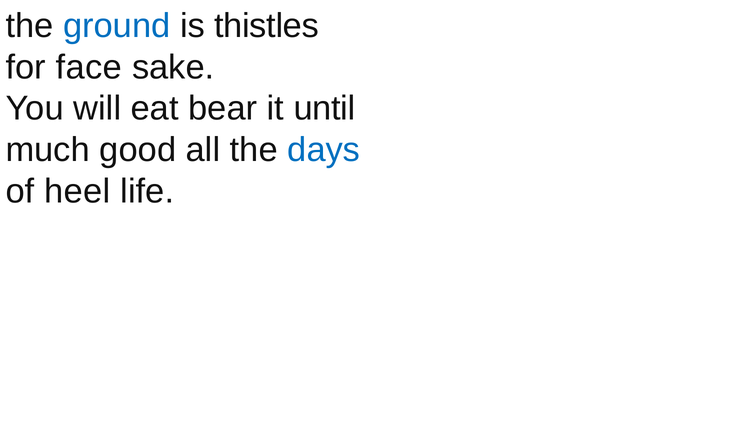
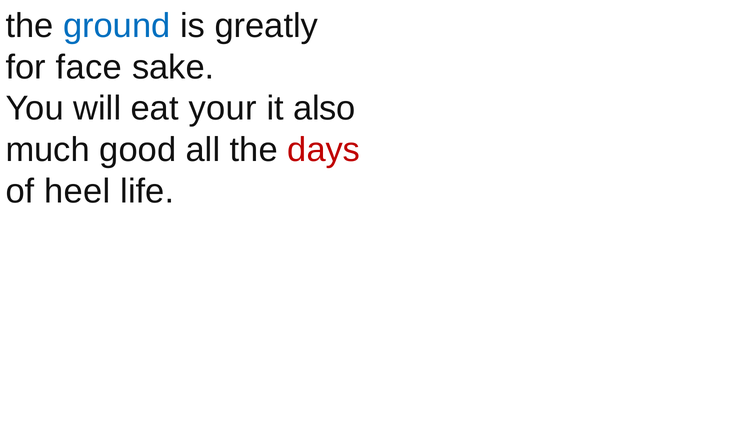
thistles: thistles -> greatly
bear: bear -> your
until: until -> also
days colour: blue -> red
